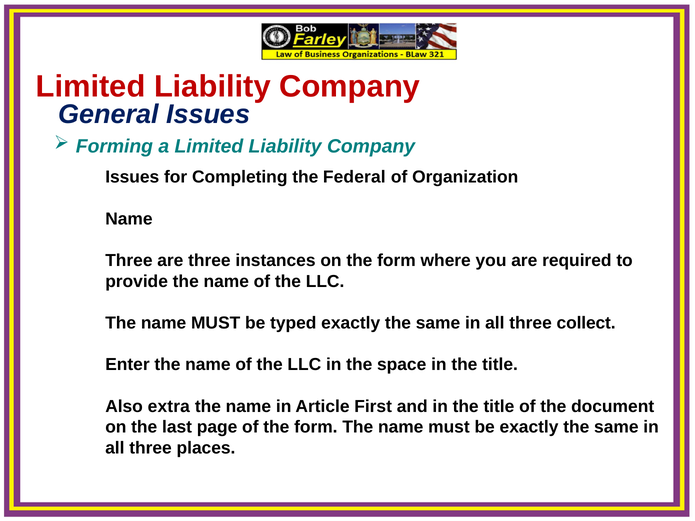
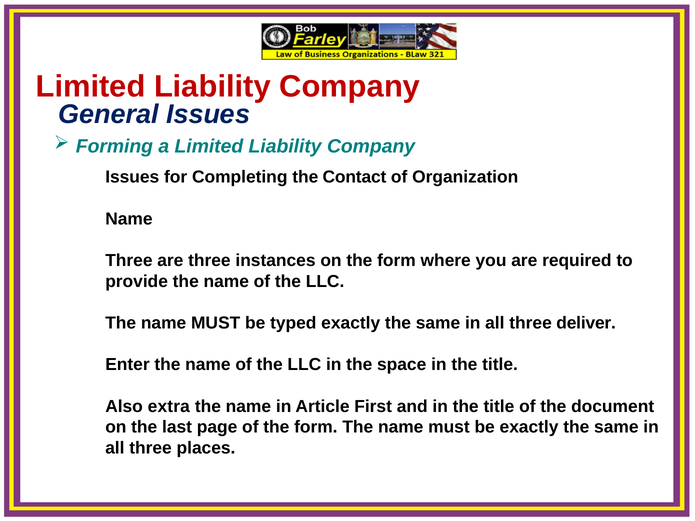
Federal: Federal -> Contact
collect: collect -> deliver
